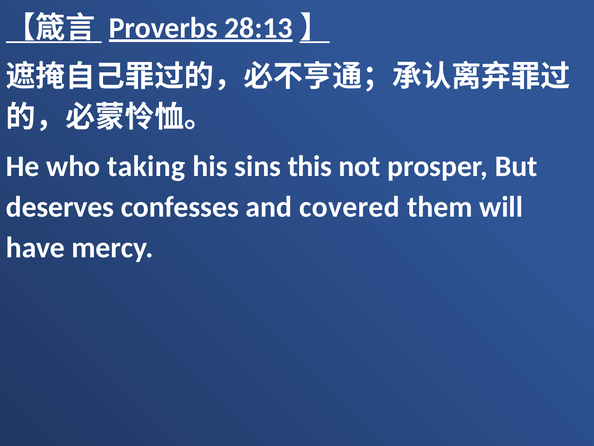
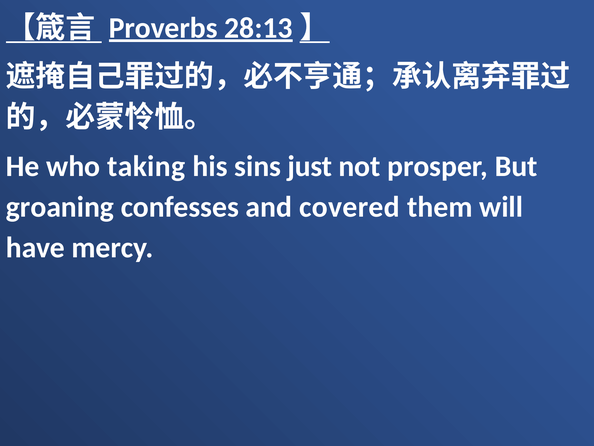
this: this -> just
deserves: deserves -> groaning
